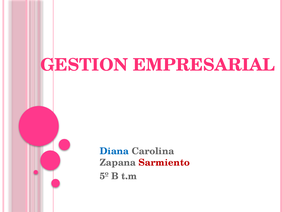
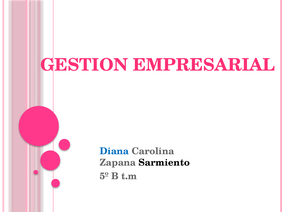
Sarmiento colour: red -> black
